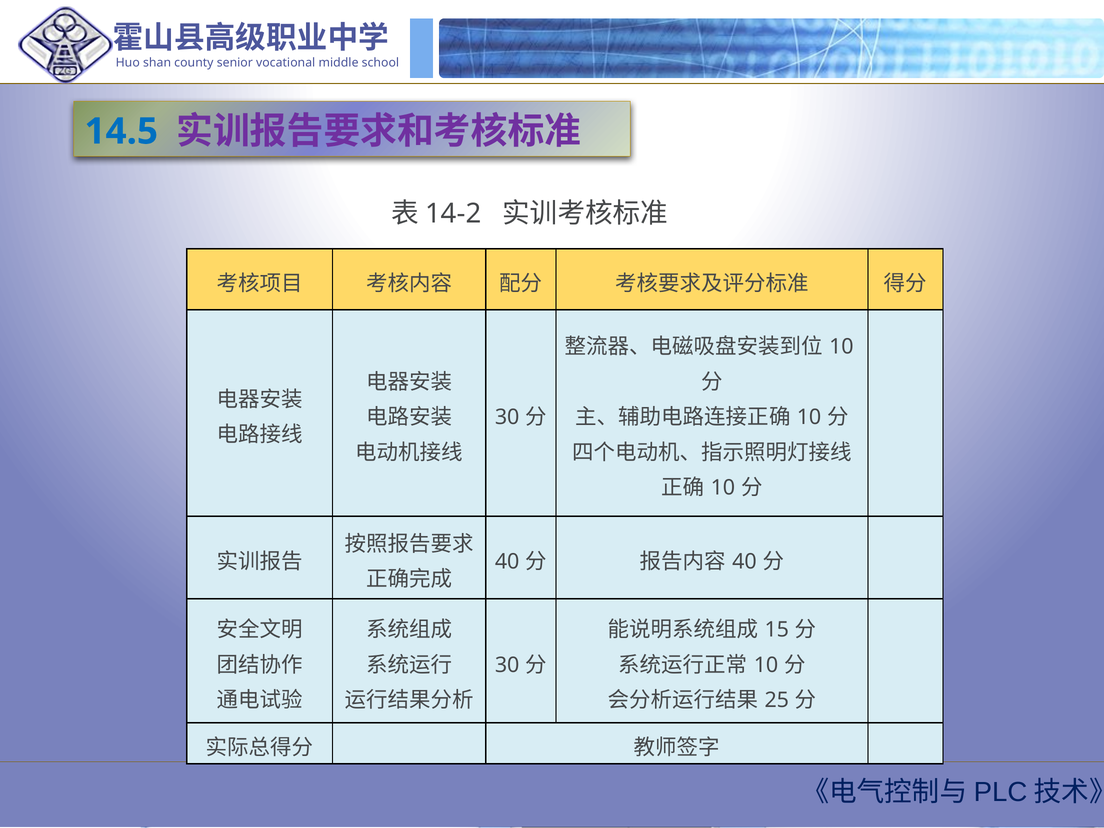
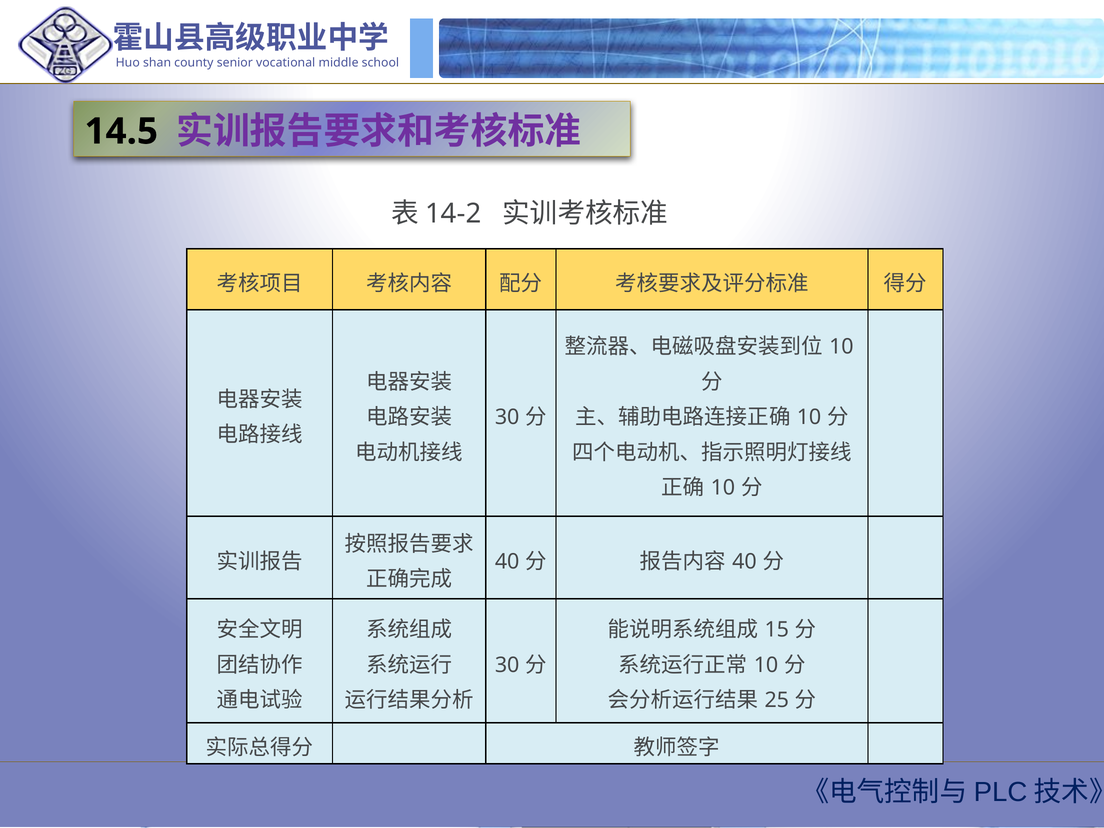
14.5 colour: blue -> black
